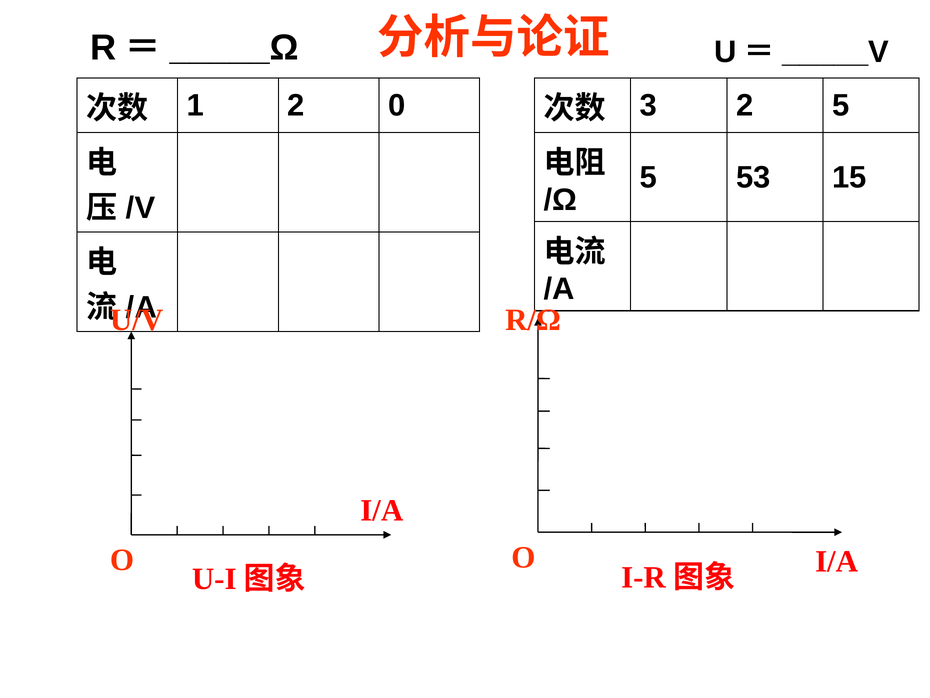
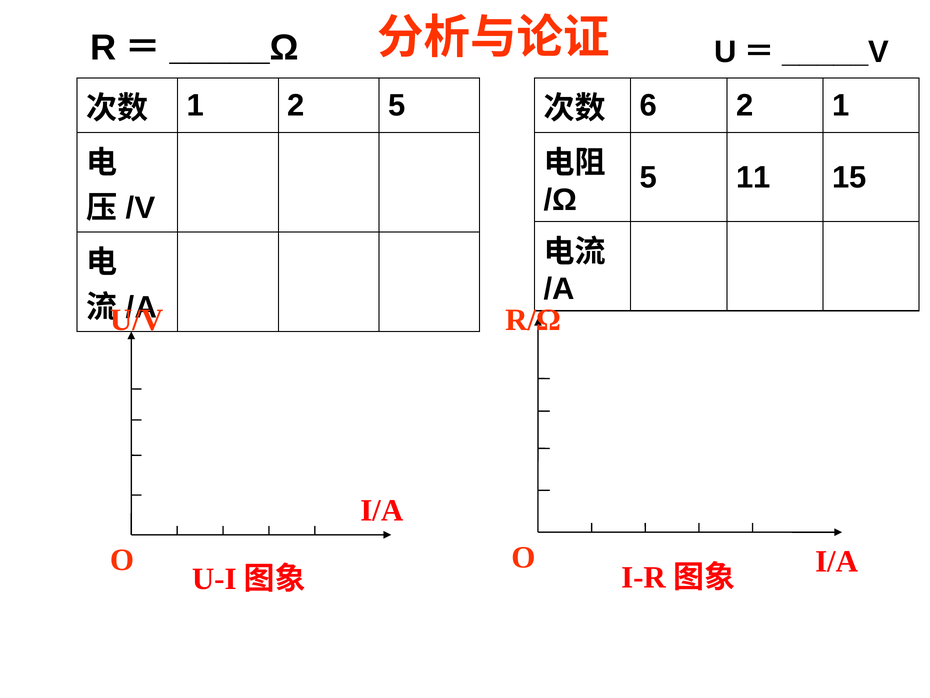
2 0: 0 -> 5
3: 3 -> 6
2 5: 5 -> 1
53: 53 -> 11
